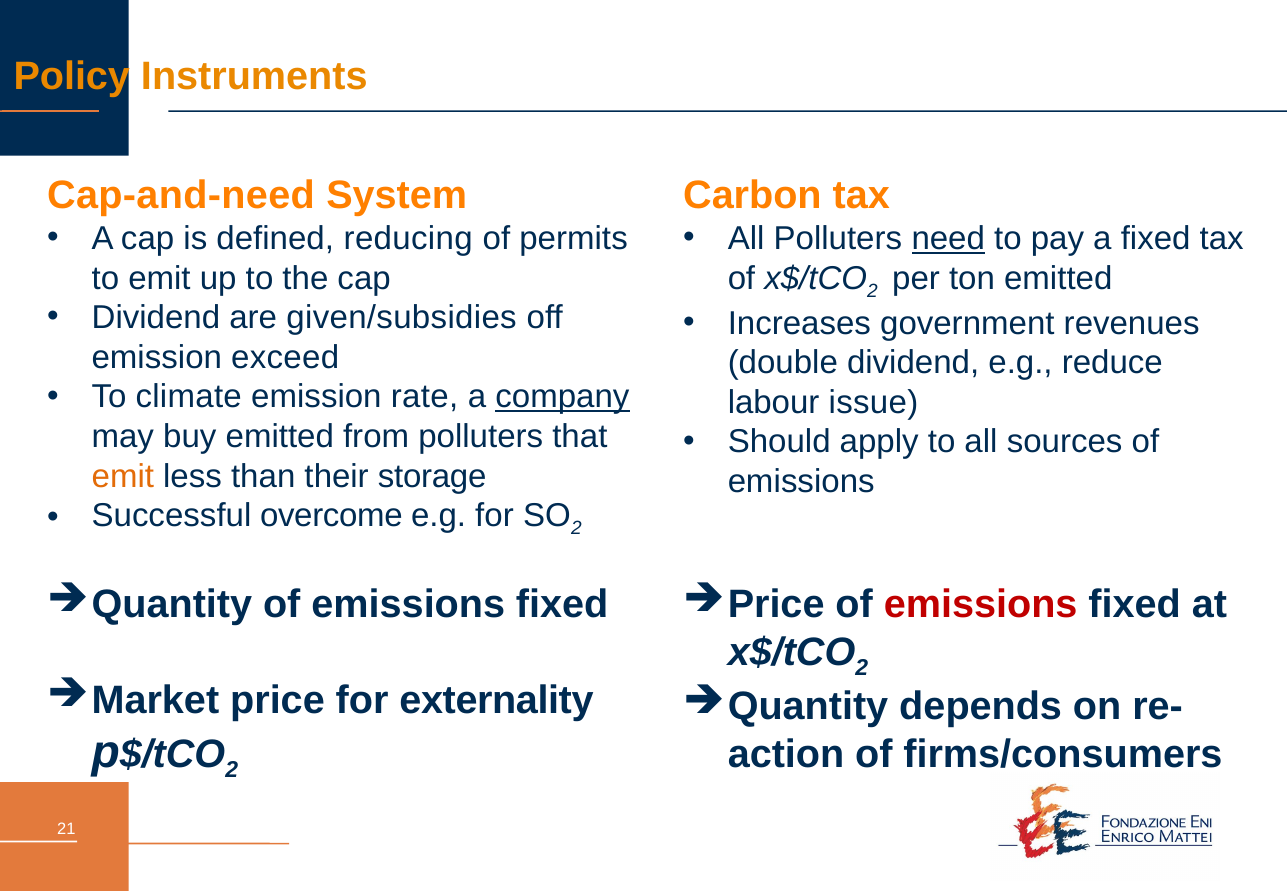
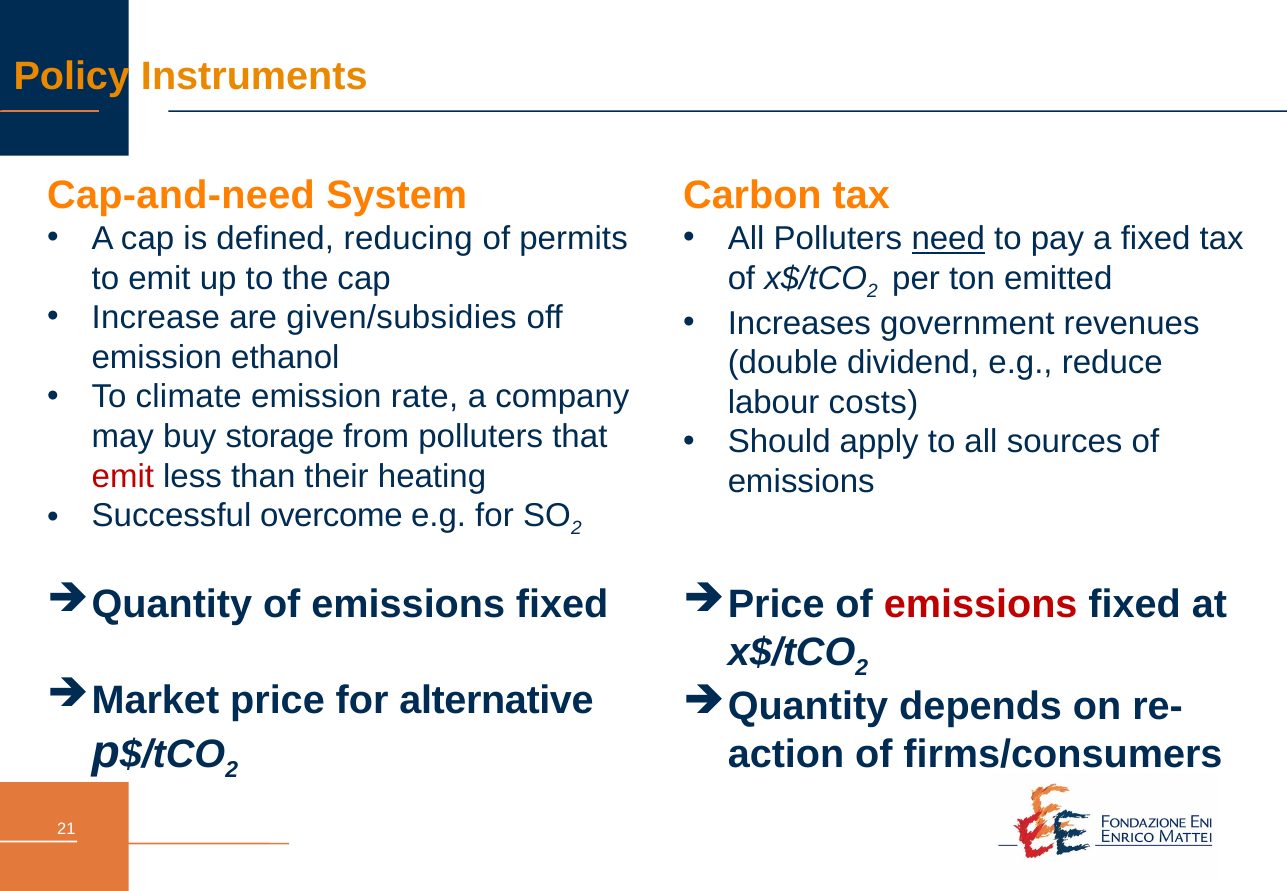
Dividend at (156, 318): Dividend -> Increase
exceed: exceed -> ethanol
company underline: present -> none
issue: issue -> costs
buy emitted: emitted -> storage
emit at (123, 476) colour: orange -> red
storage: storage -> heating
externality: externality -> alternative
